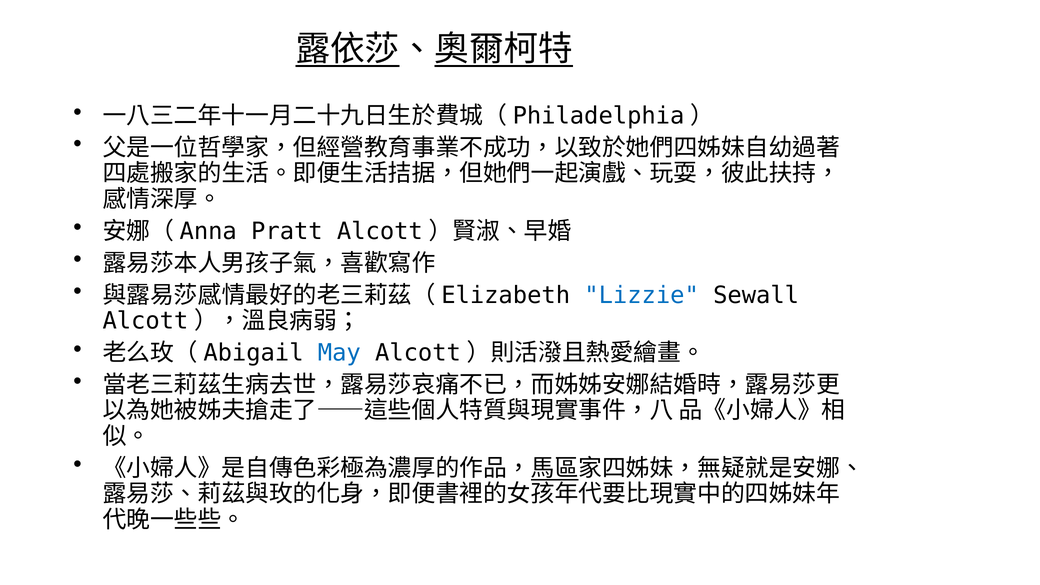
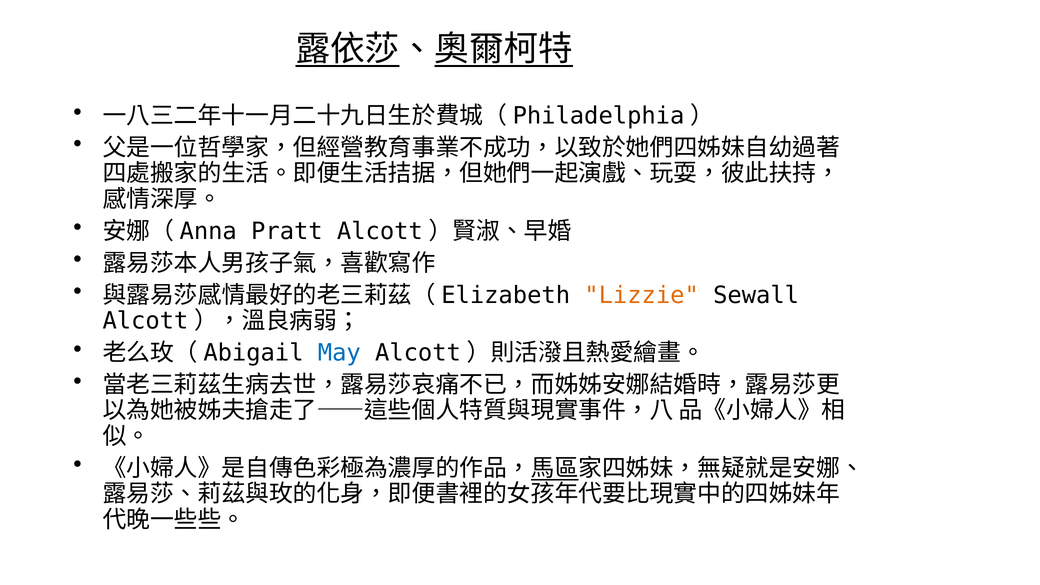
Lizzie colour: blue -> orange
